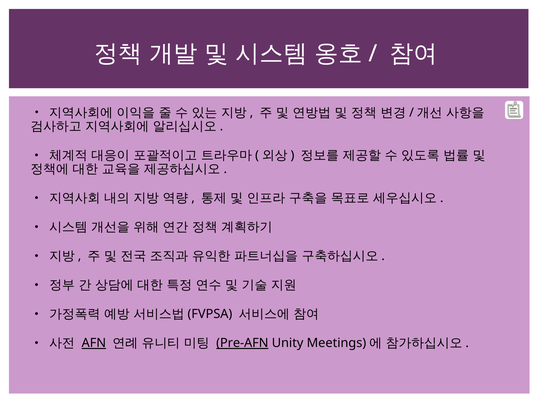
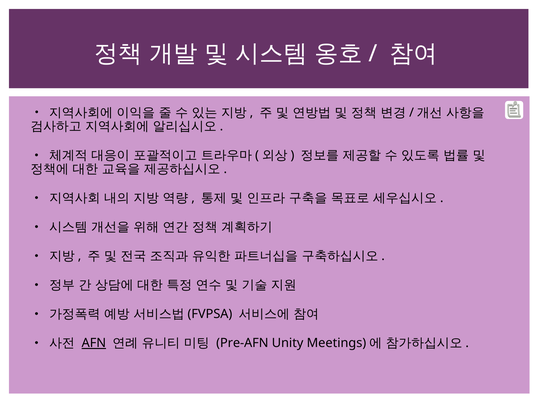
Pre-AFN underline: present -> none
